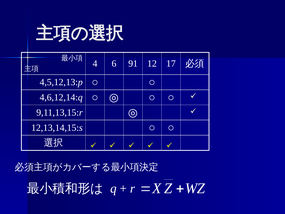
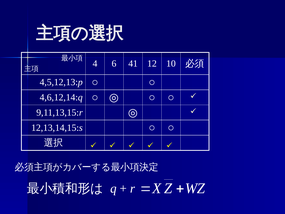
91: 91 -> 41
17: 17 -> 10
